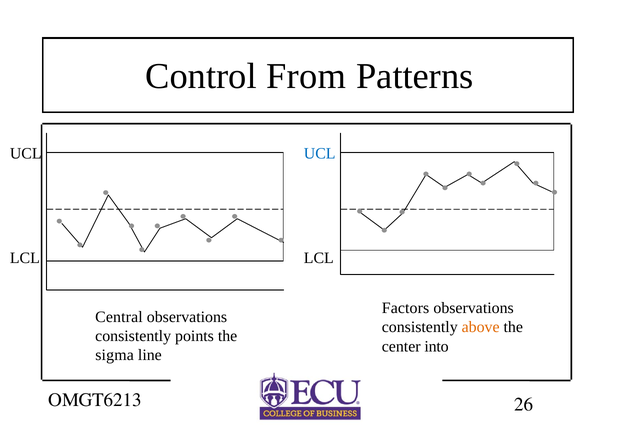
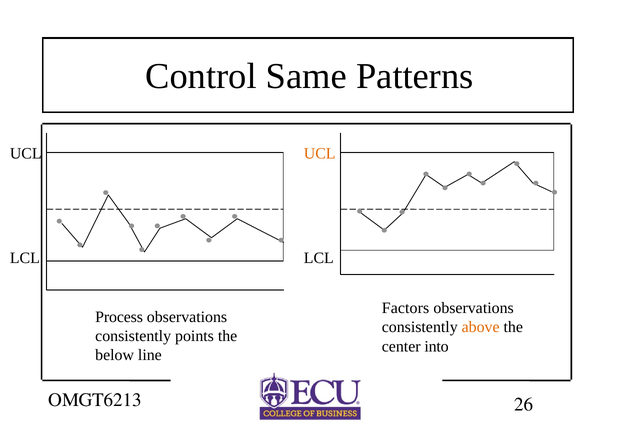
From: From -> Same
UCL at (320, 154) colour: blue -> orange
Central: Central -> Process
sigma: sigma -> below
